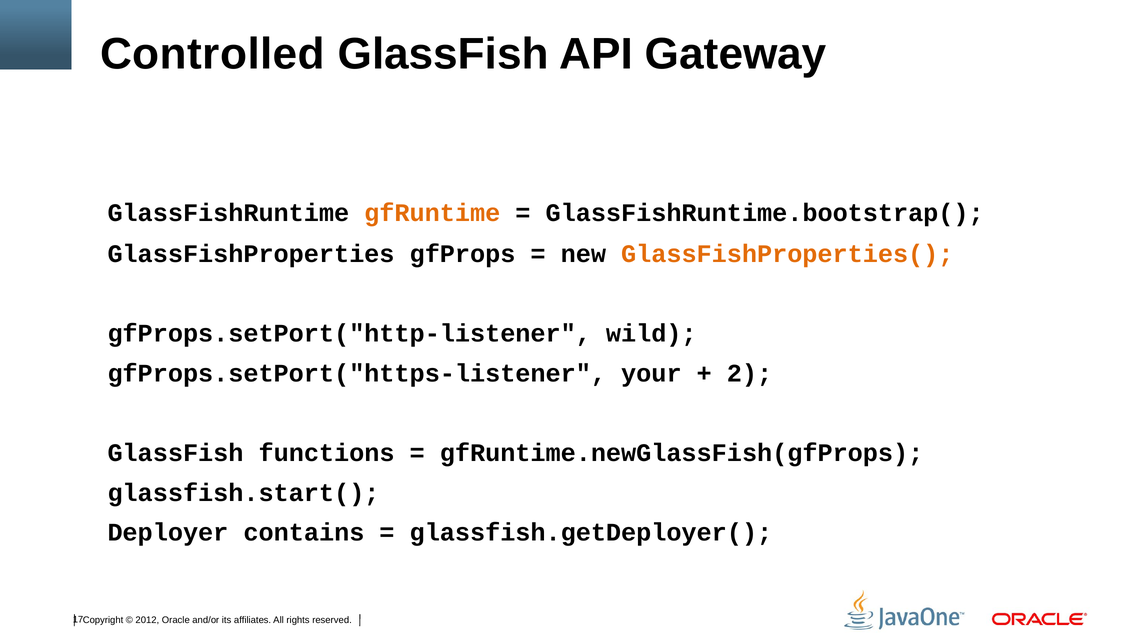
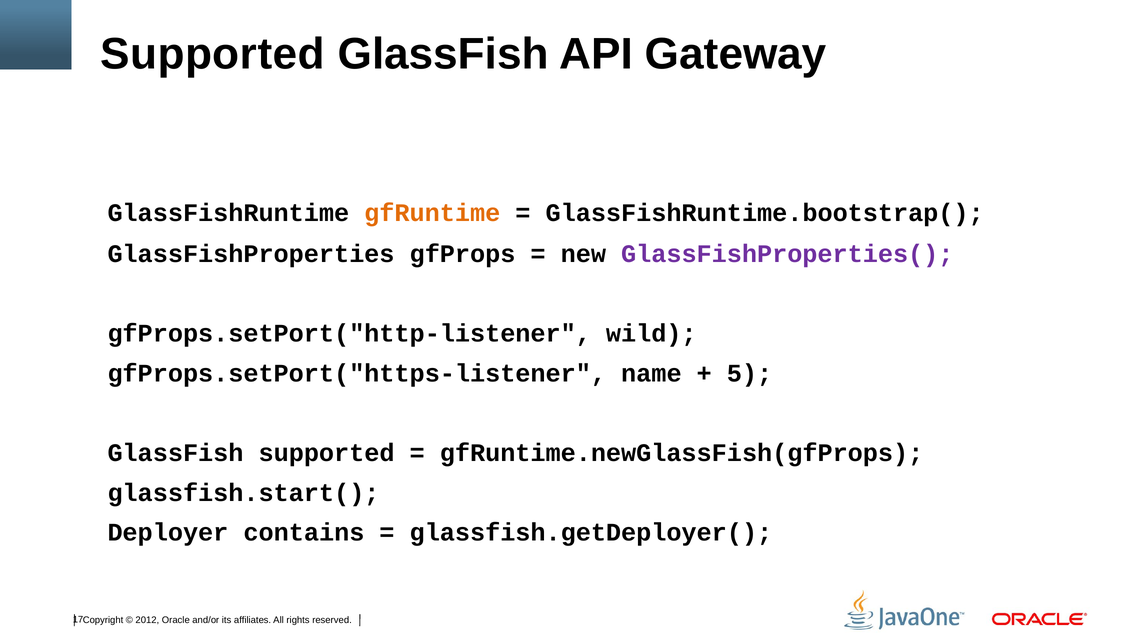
Controlled at (213, 54): Controlled -> Supported
GlassFishProperties( colour: orange -> purple
your: your -> name
2: 2 -> 5
GlassFish functions: functions -> supported
